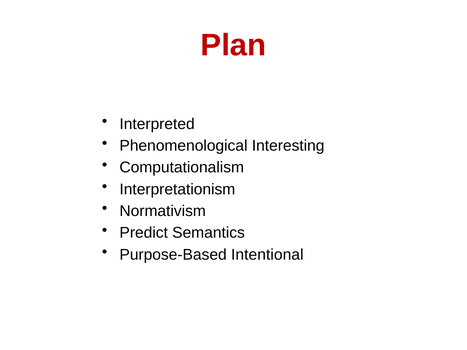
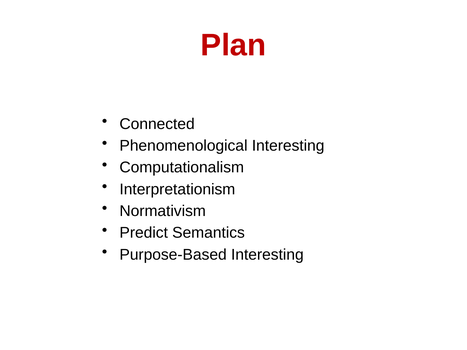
Interpreted: Interpreted -> Connected
Purpose-Based Intentional: Intentional -> Interesting
